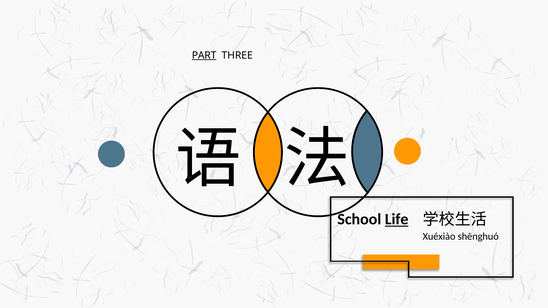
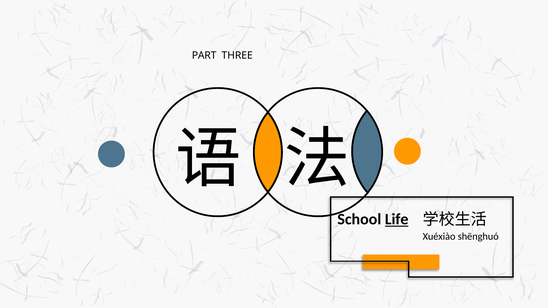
PART underline: present -> none
